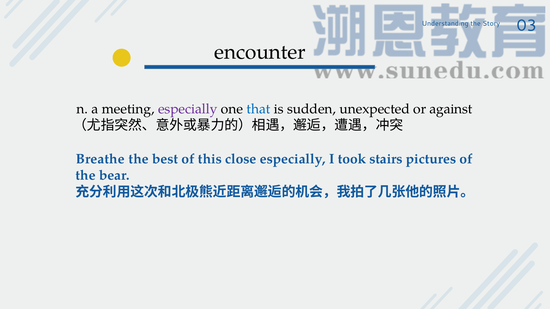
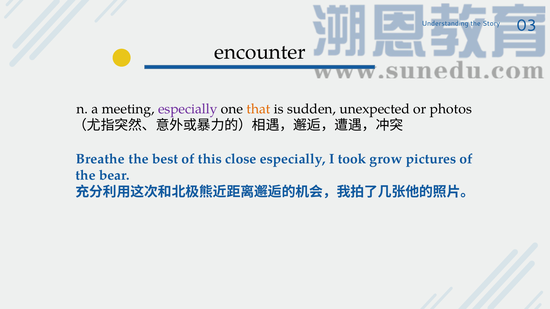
that colour: blue -> orange
against: against -> photos
stairs: stairs -> grow
